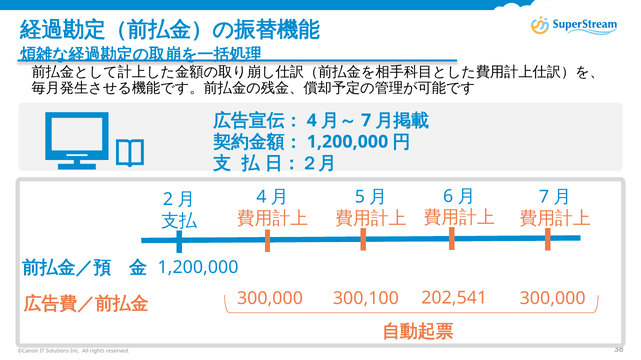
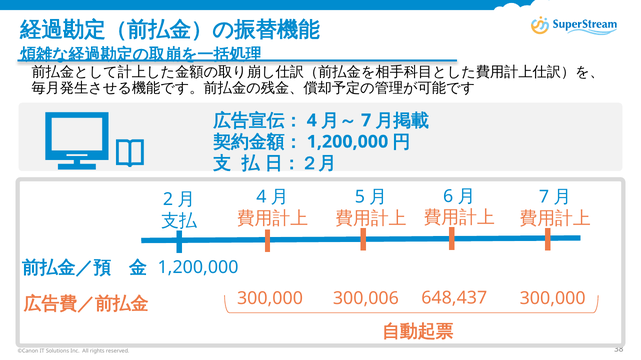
202,541: 202,541 -> 648,437
300,100: 300,100 -> 300,006
